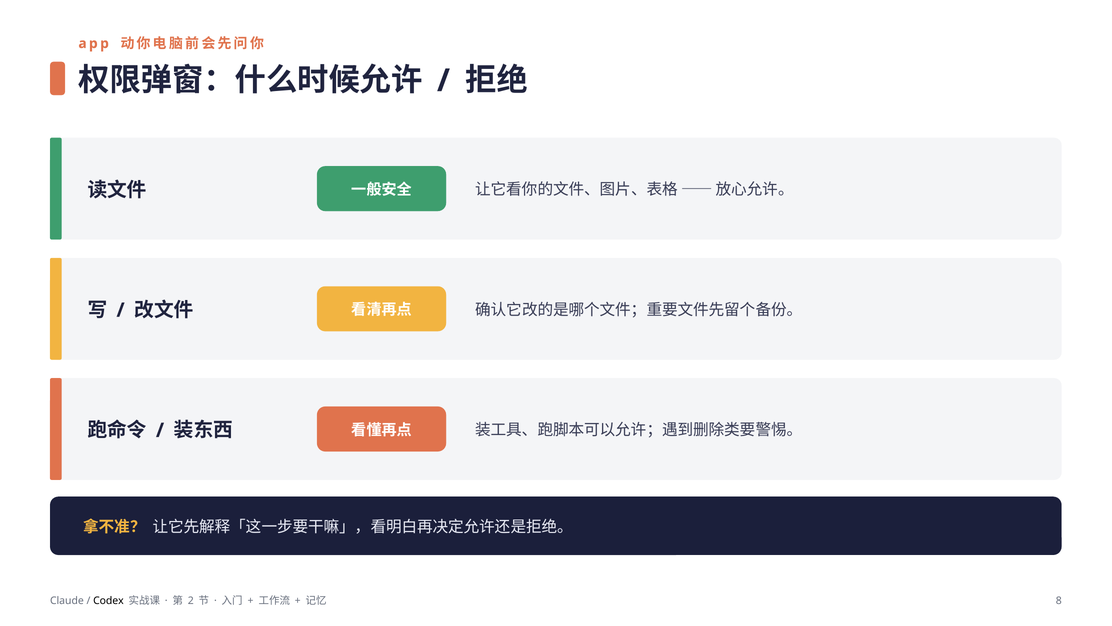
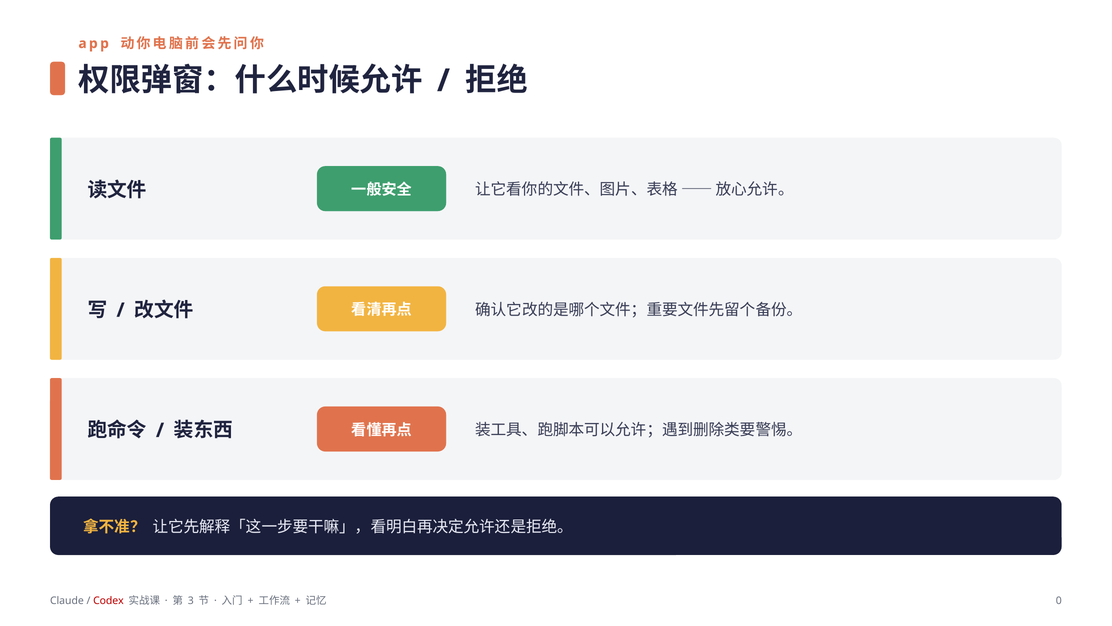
Codex colour: black -> red
2: 2 -> 3
8: 8 -> 0
